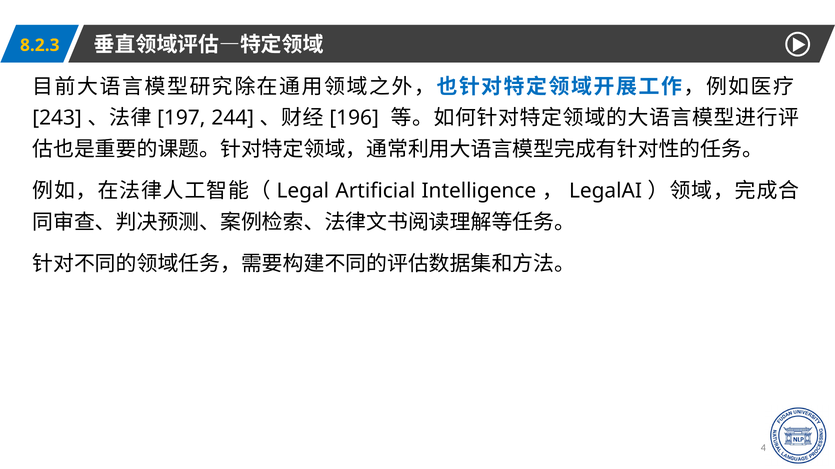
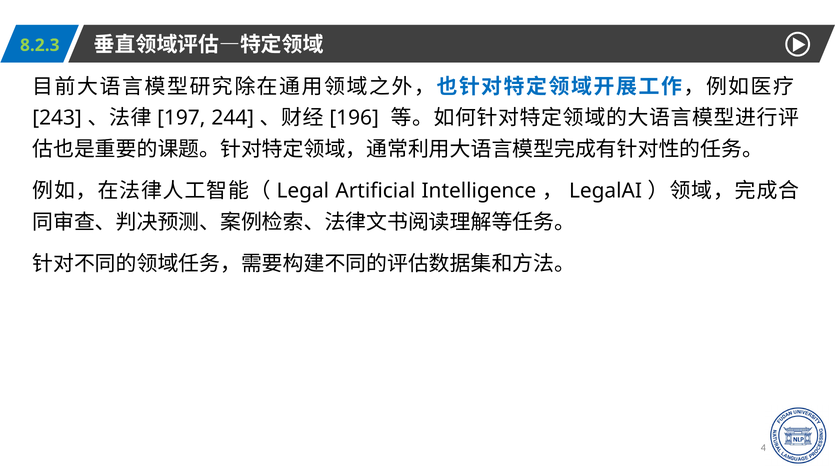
8.2.3 colour: yellow -> light green
